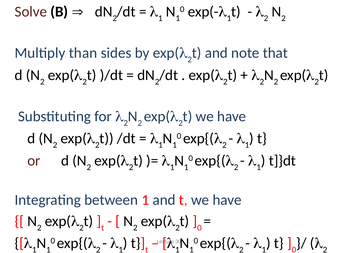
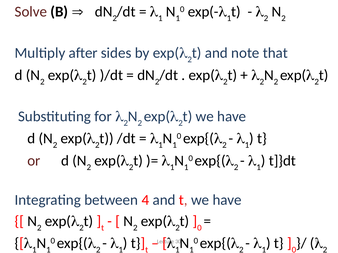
than: than -> after
between 1: 1 -> 4
